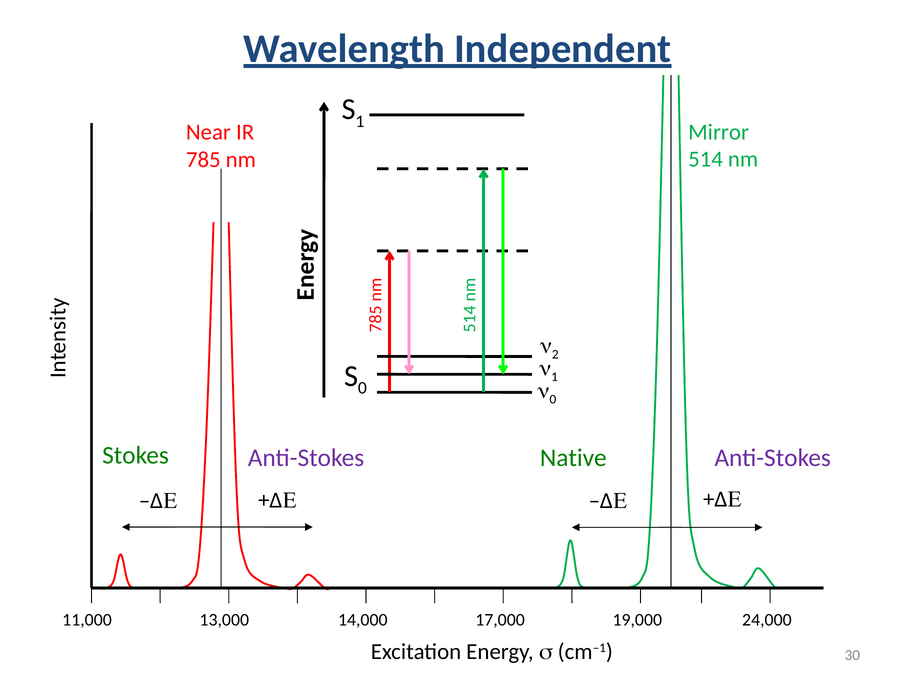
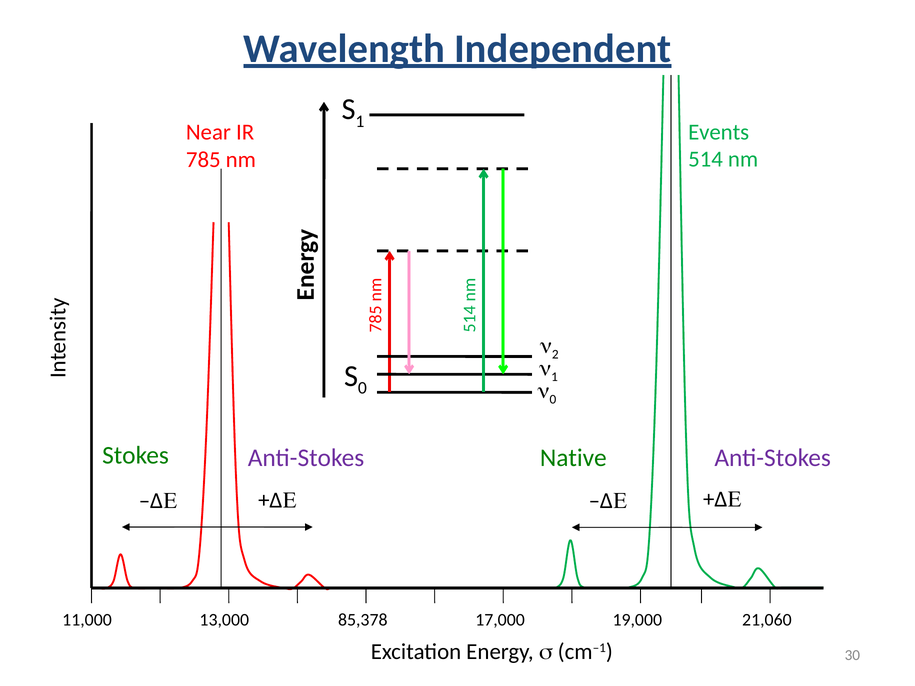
Mirror: Mirror -> Events
14,000: 14,000 -> 85,378
24,000: 24,000 -> 21,060
